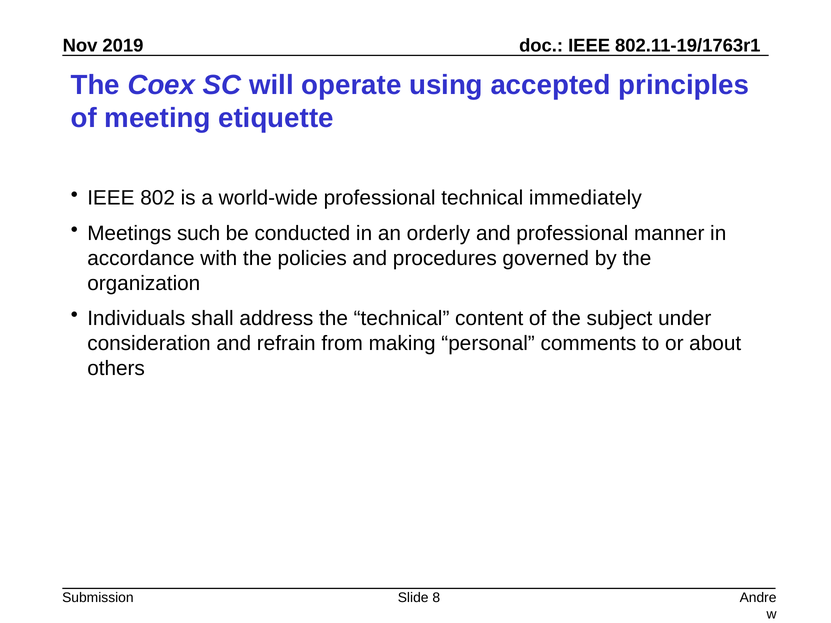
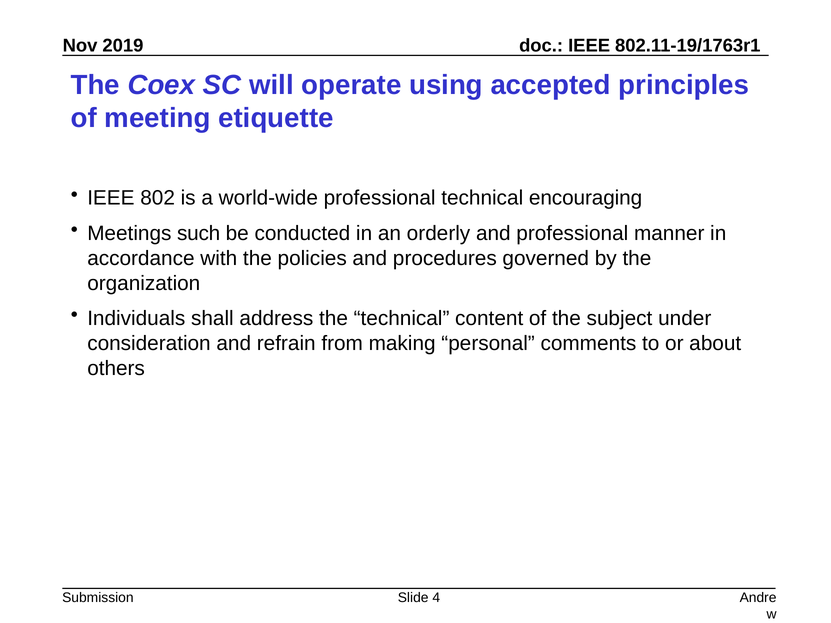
immediately: immediately -> encouraging
8: 8 -> 4
